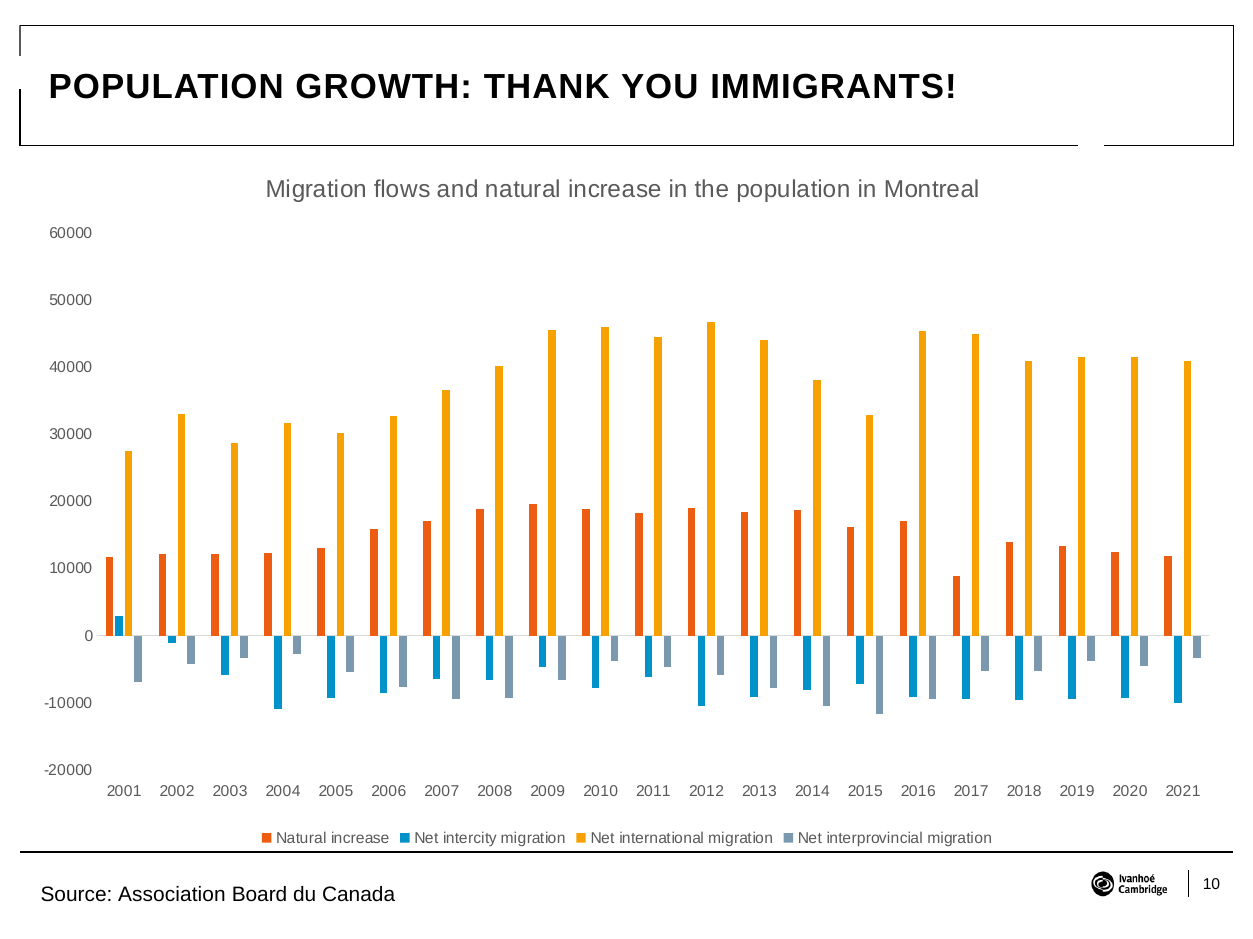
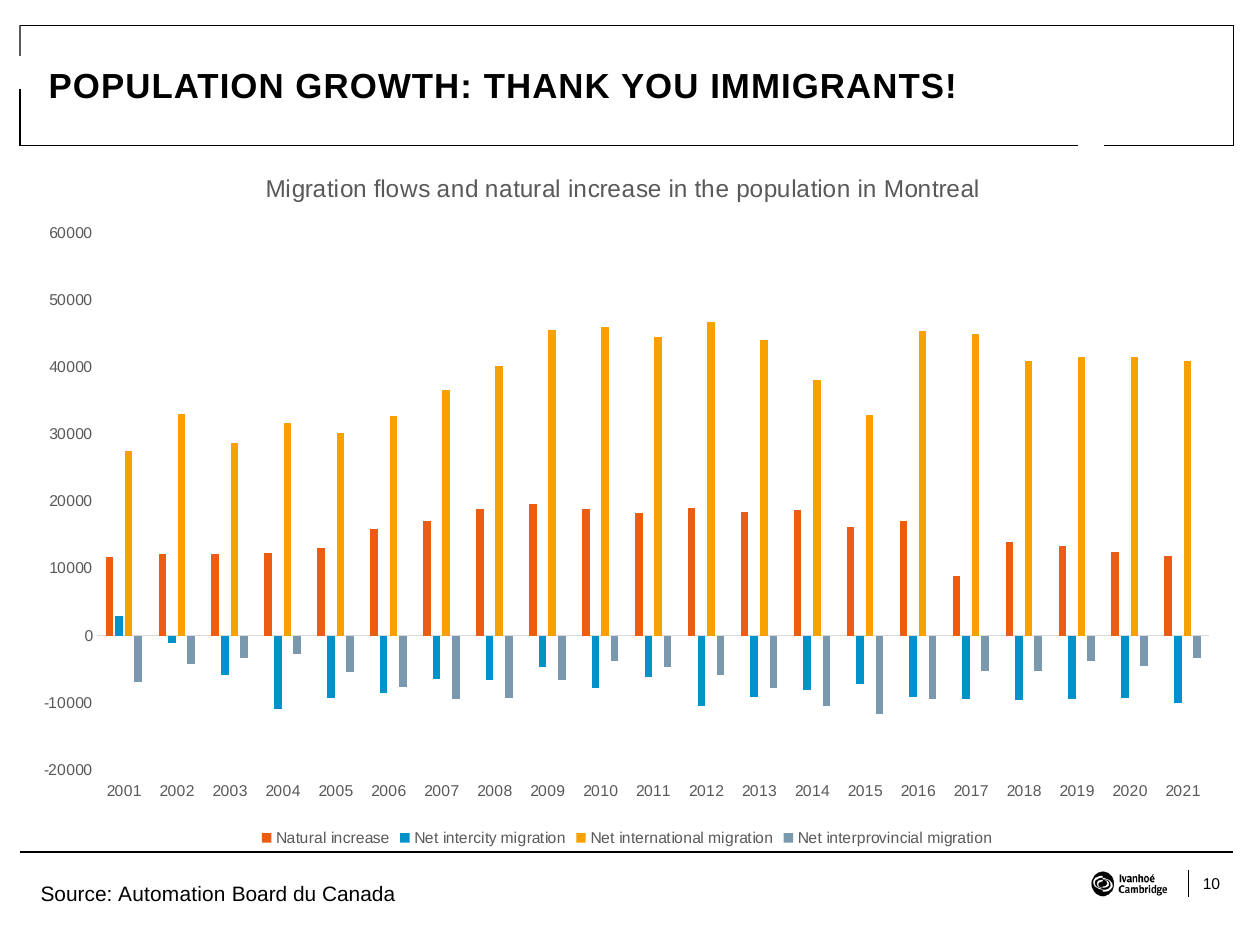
Association: Association -> Automation
